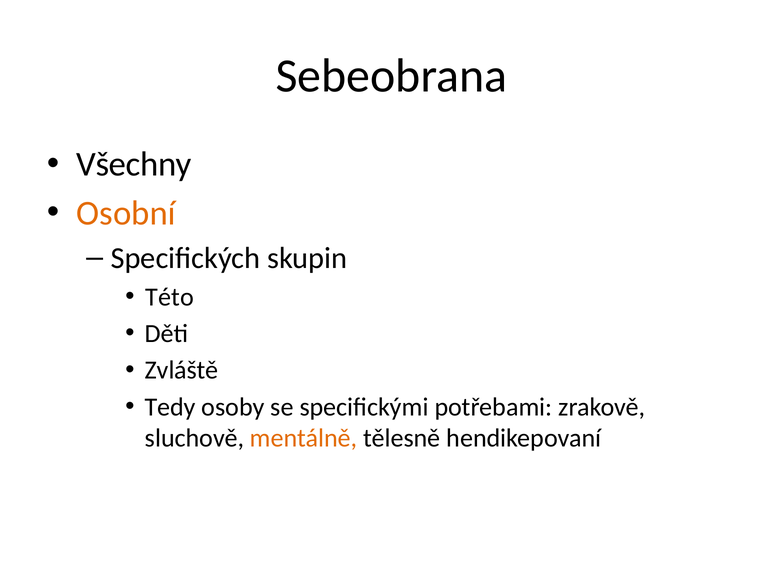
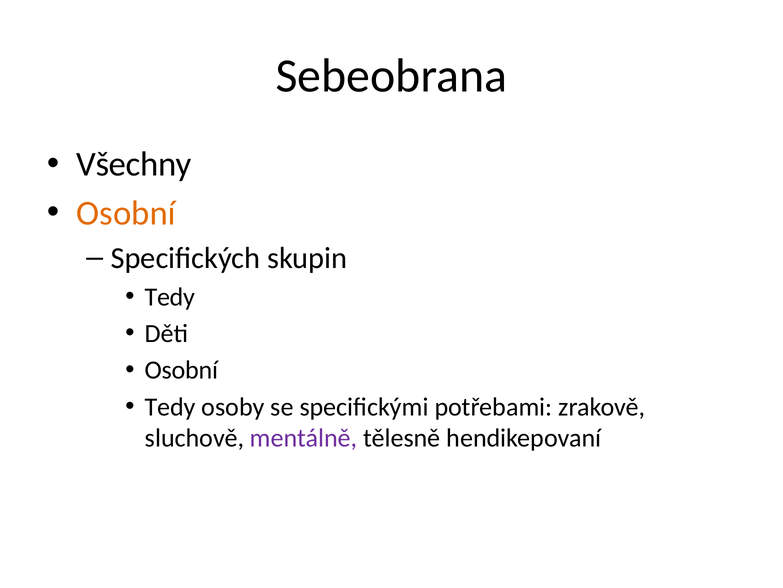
Této at (170, 297): Této -> Tedy
Zvláště at (182, 370): Zvláště -> Osobní
mentálně colour: orange -> purple
